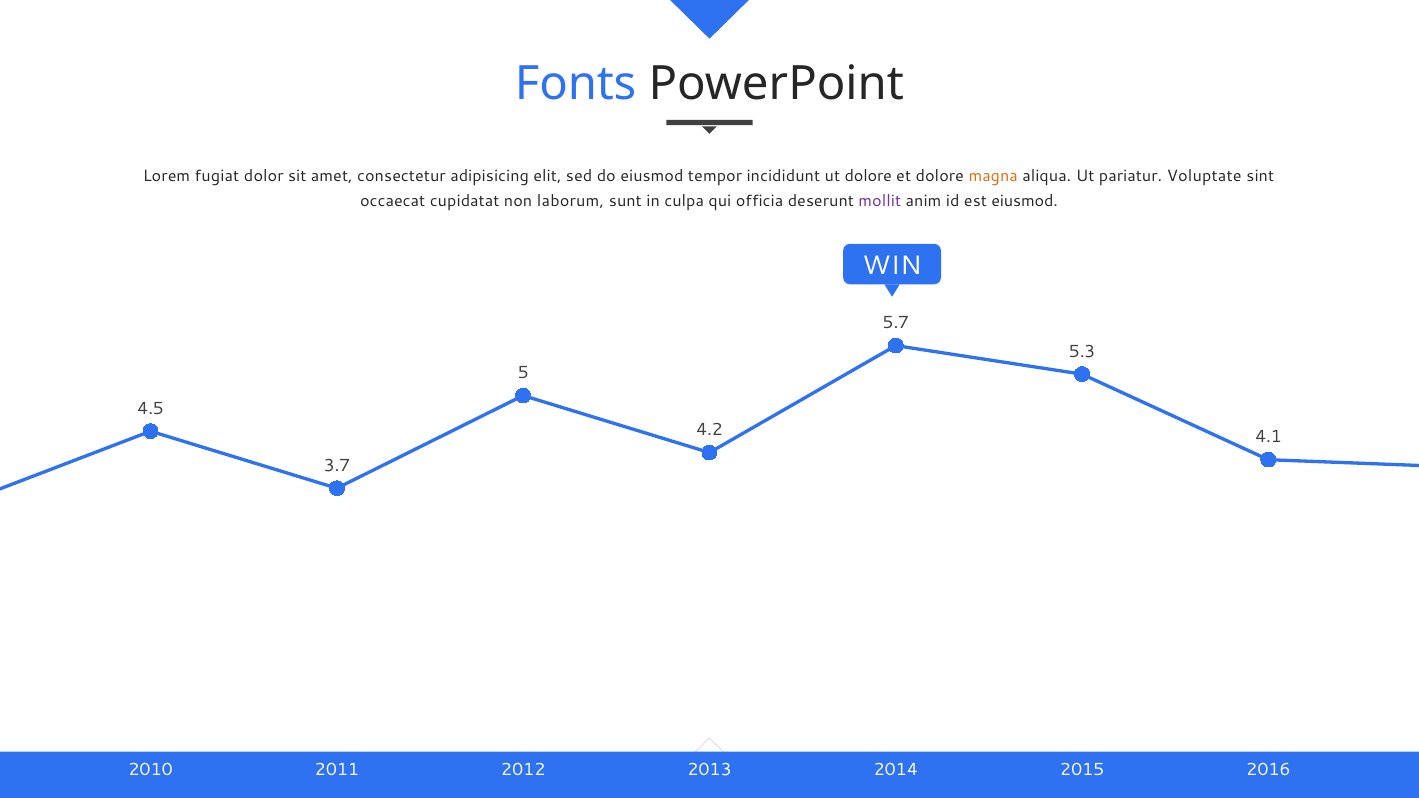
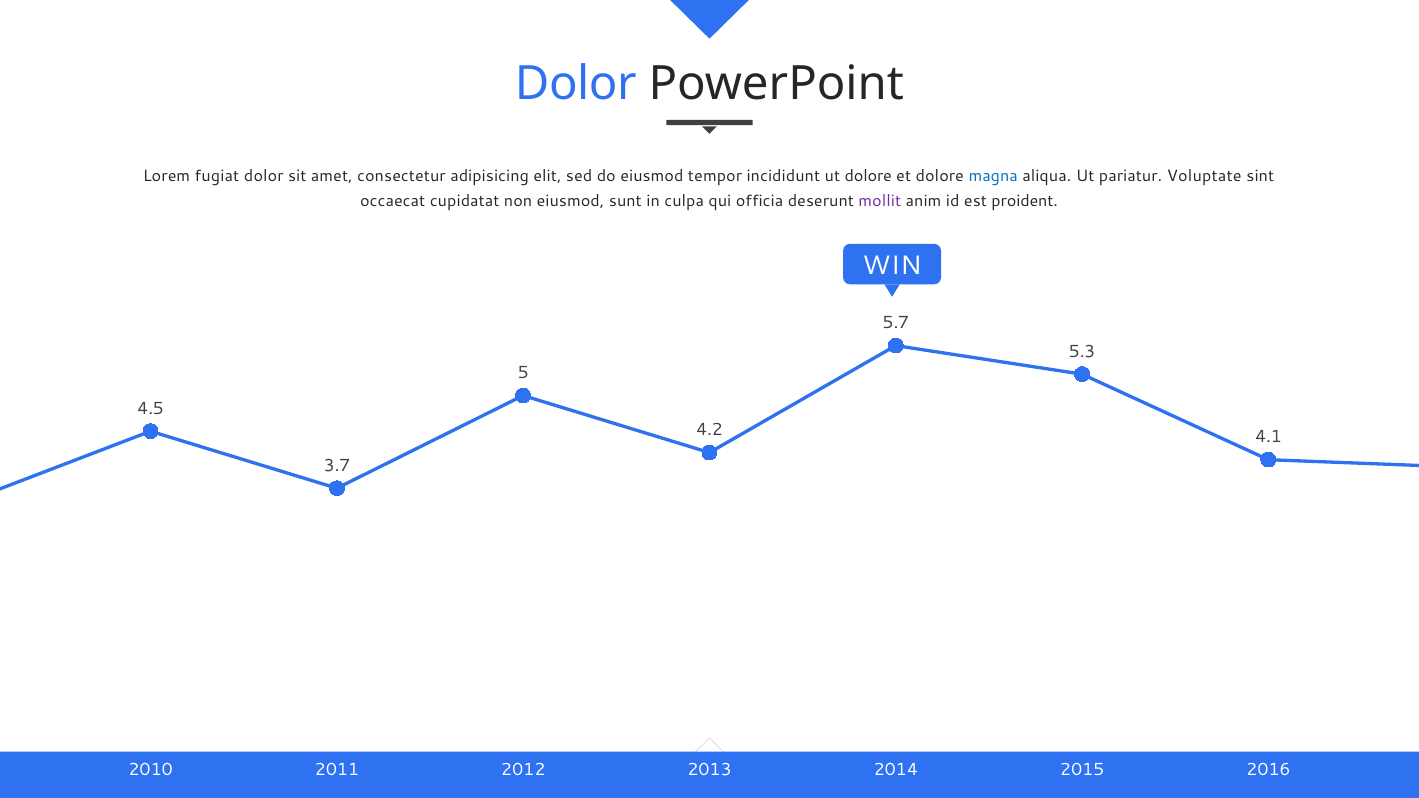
Fonts at (576, 84): Fonts -> Dolor
magna colour: orange -> blue
non laborum: laborum -> eiusmod
est eiusmod: eiusmod -> proident
